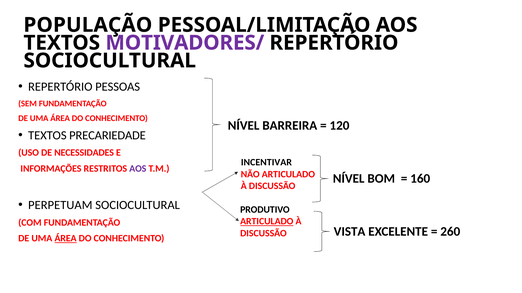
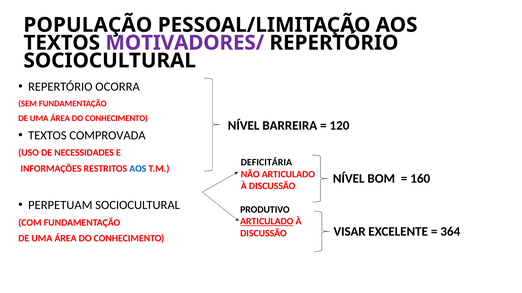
PESSOAS: PESSOAS -> OCORRA
PRECARIEDADE: PRECARIEDADE -> COMPROVADA
INCENTIVAR: INCENTIVAR -> DEFICITÁRIA
AOS at (138, 169) colour: purple -> blue
VISTA: VISTA -> VISAR
260: 260 -> 364
ÁREA at (66, 239) underline: present -> none
